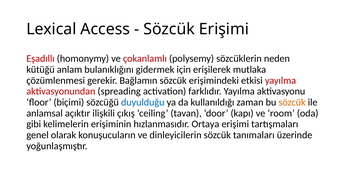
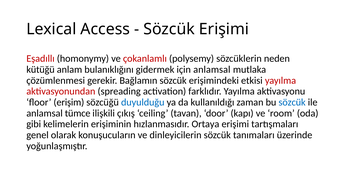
için erişilerek: erişilerek -> anlamsal
biçimi: biçimi -> erişim
sözcük at (292, 102) colour: orange -> blue
açıktır: açıktır -> tümce
